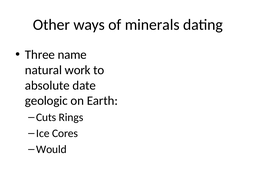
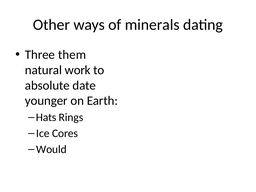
name: name -> them
geologic: geologic -> younger
Cuts: Cuts -> Hats
